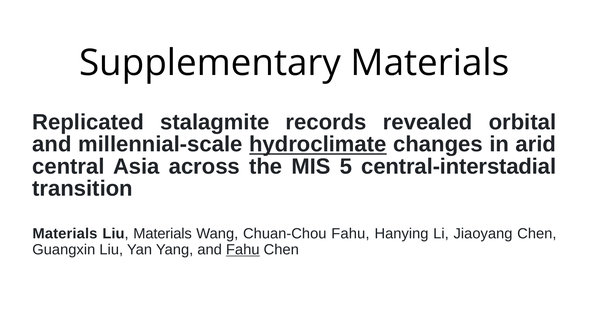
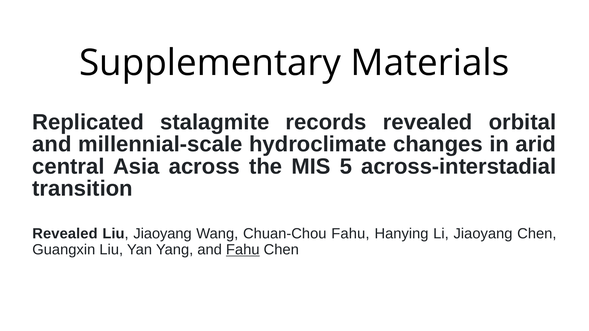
hydroclimate underline: present -> none
central-interstadial: central-interstadial -> across-interstadial
Materials at (65, 234): Materials -> Revealed
Liu Materials: Materials -> Jiaoyang
